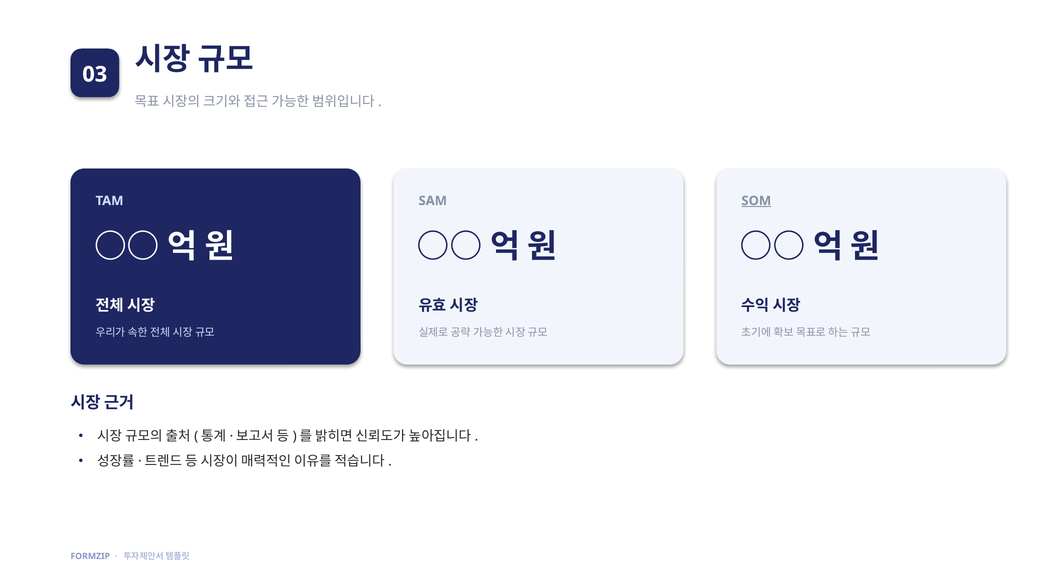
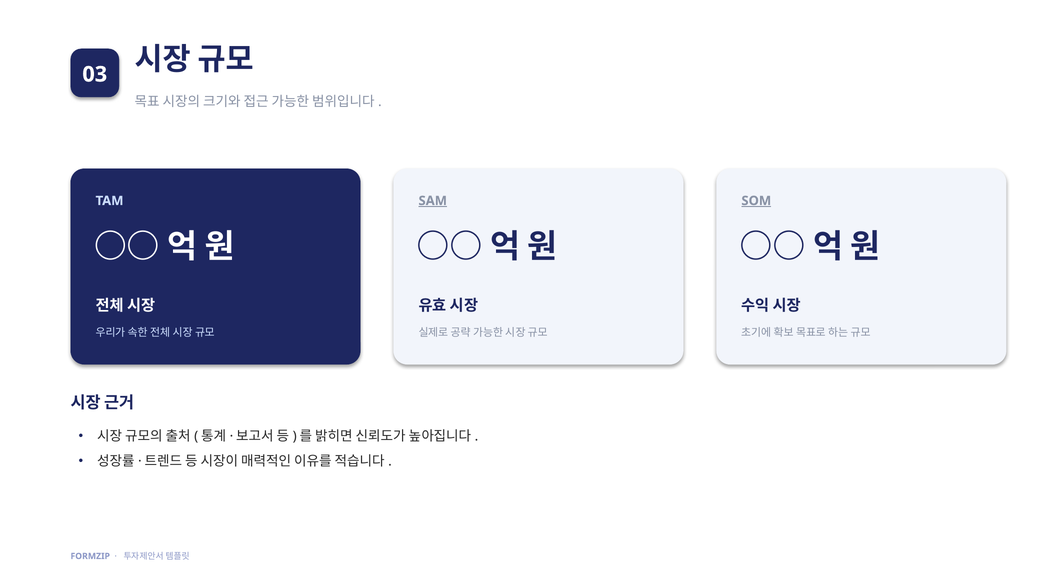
SAM underline: none -> present
